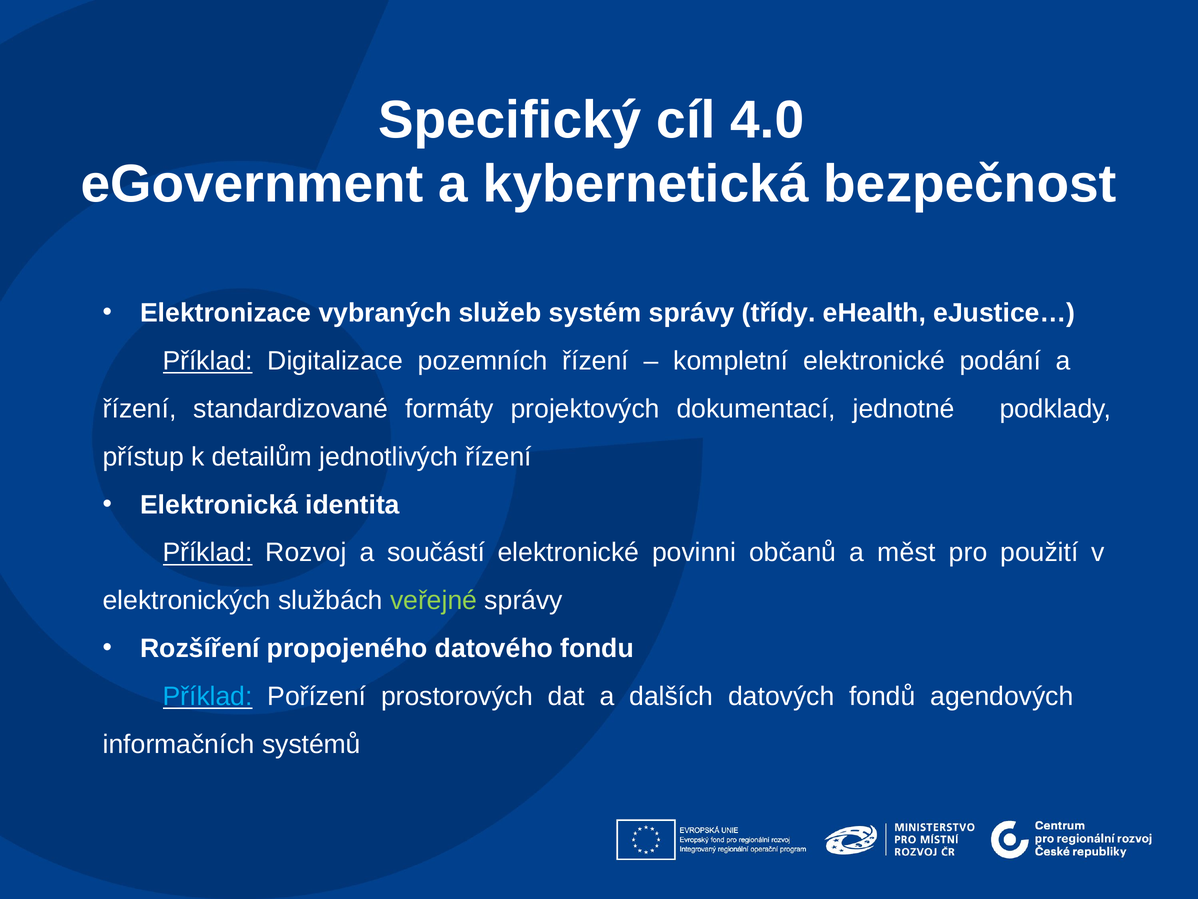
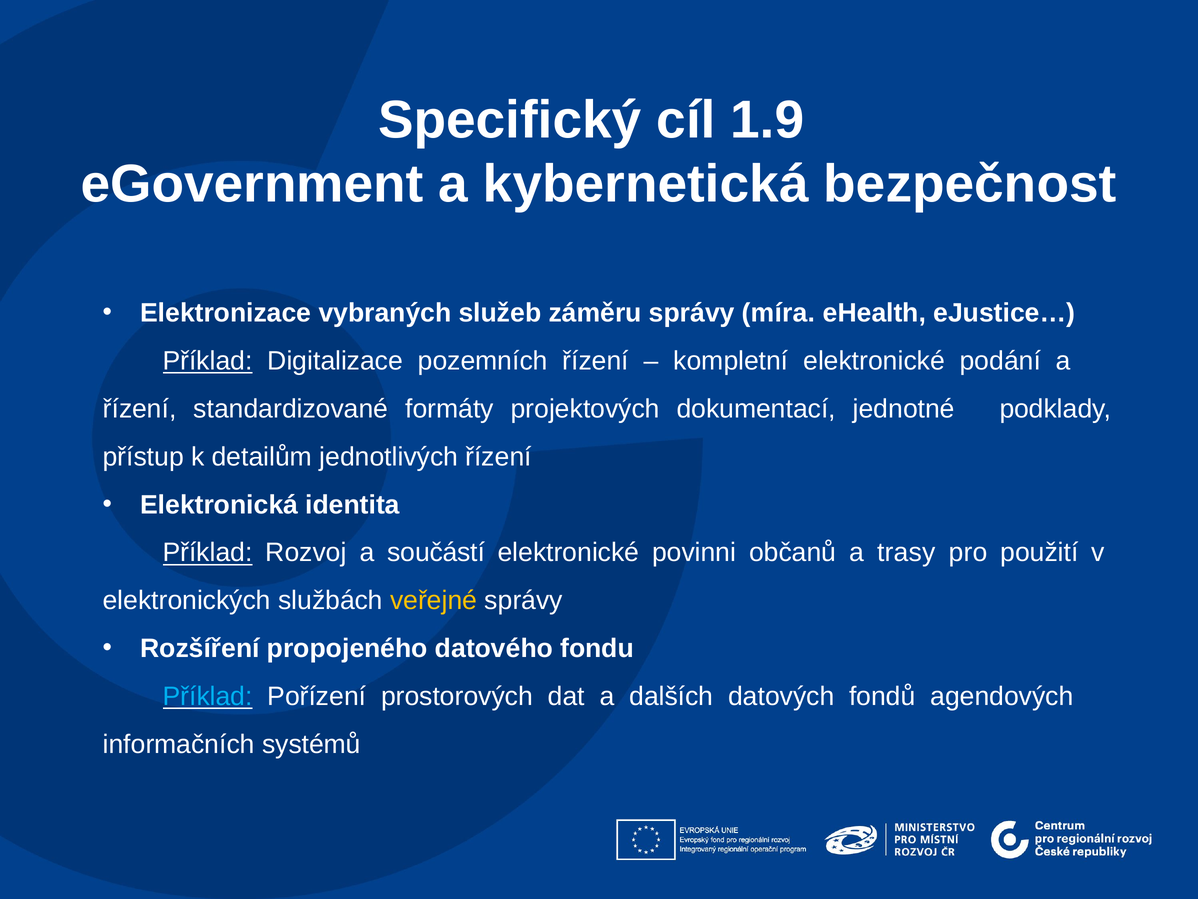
4.0: 4.0 -> 1.9
systém: systém -> záměru
třídy: třídy -> míra
měst: měst -> trasy
veřejné colour: light green -> yellow
